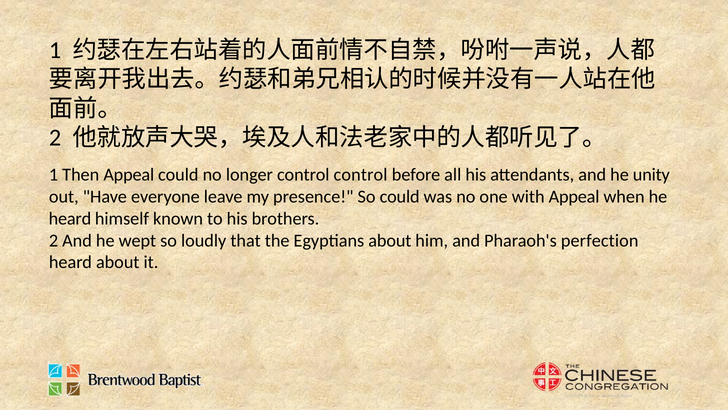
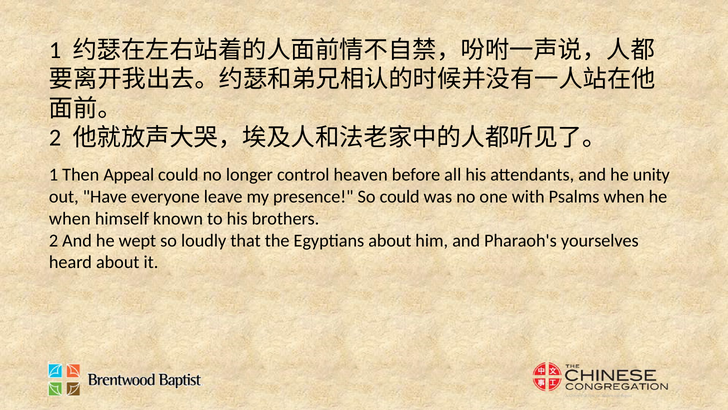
control control: control -> heaven
with Appeal: Appeal -> Psalms
heard at (70, 218): heard -> when
perfection: perfection -> yourselves
